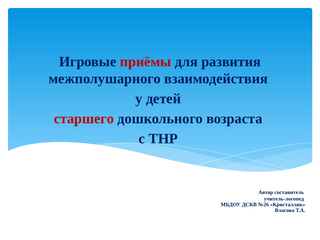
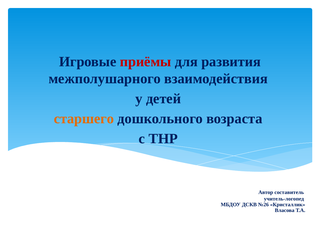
старшего colour: red -> orange
